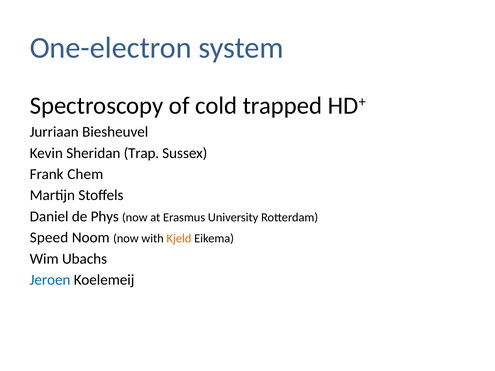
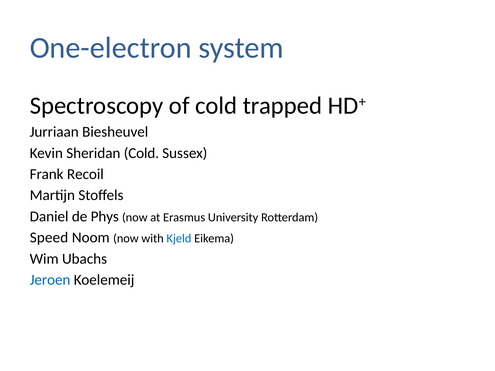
Sheridan Trap: Trap -> Cold
Chem: Chem -> Recoil
Kjeld colour: orange -> blue
